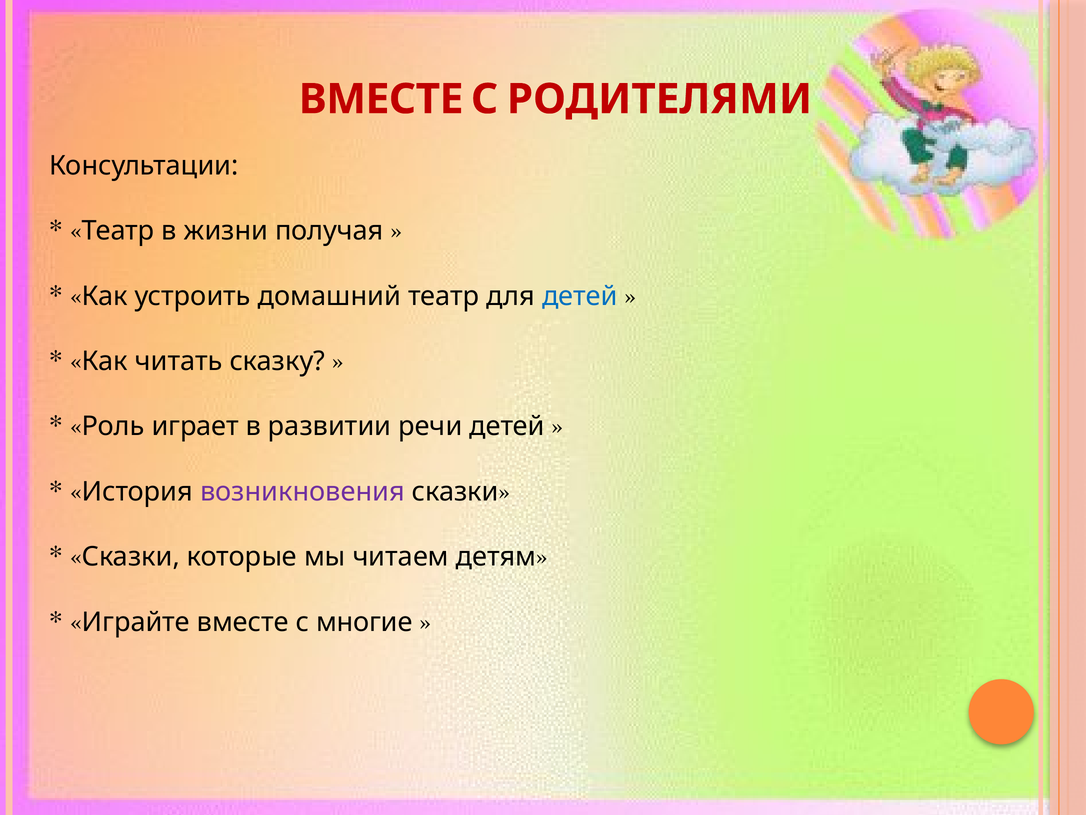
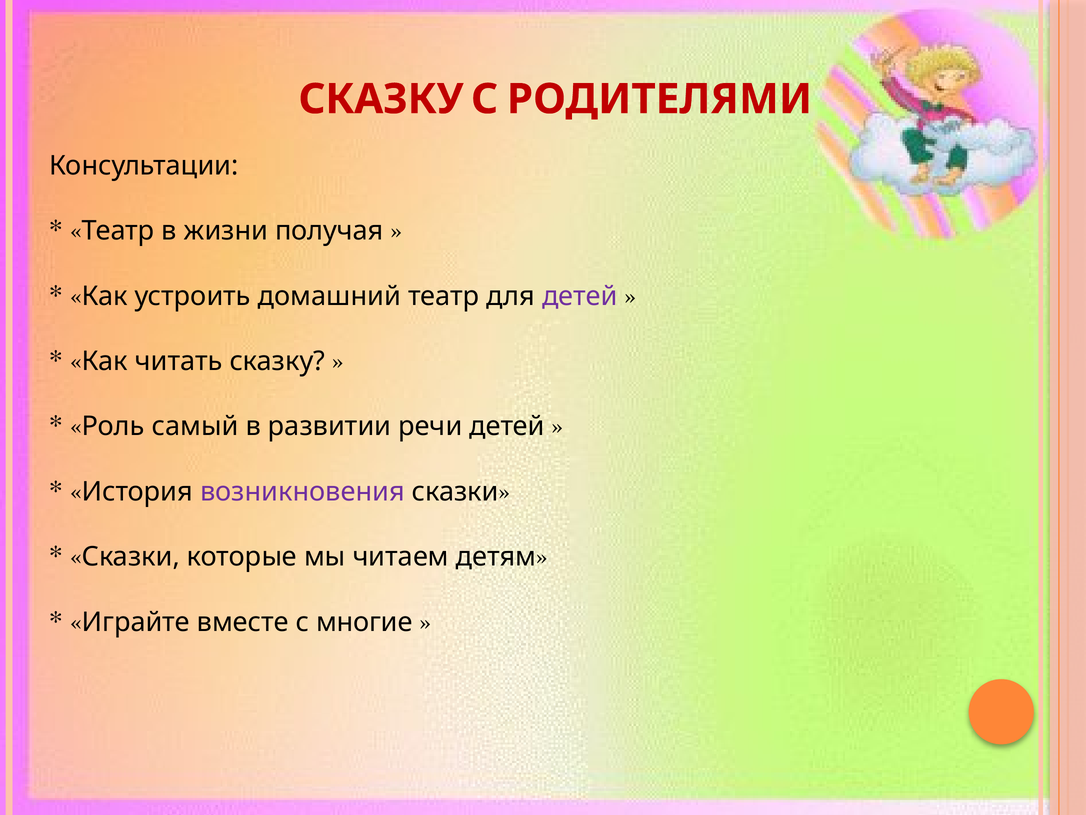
ВМЕСТЕ at (381, 99): ВМЕСТЕ -> СКАЗКУ
детей at (580, 296) colour: blue -> purple
играет: играет -> самый
